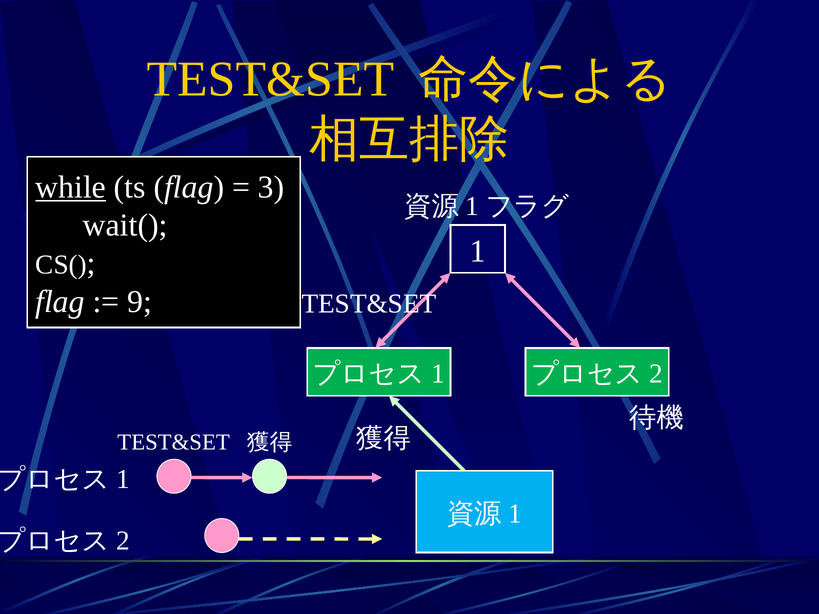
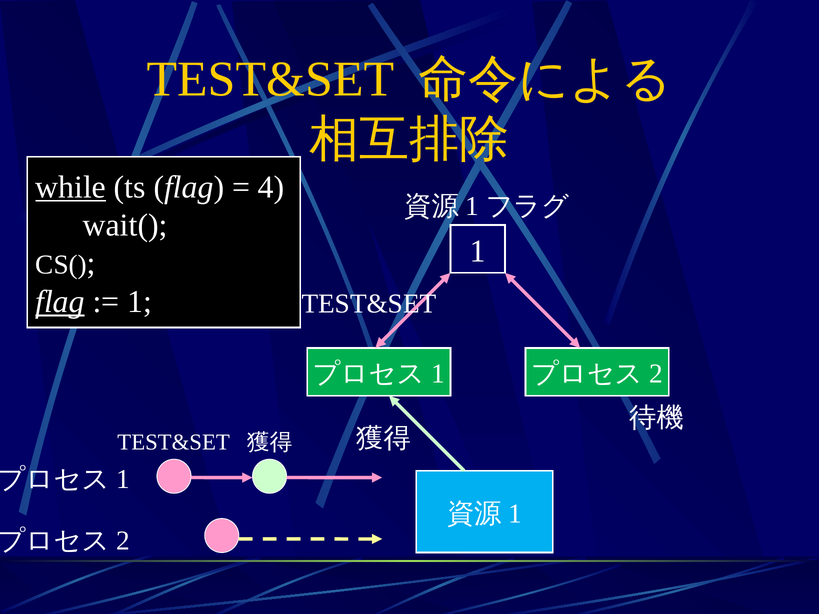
3: 3 -> 4
flag at (60, 302) underline: none -> present
9 at (140, 302): 9 -> 1
